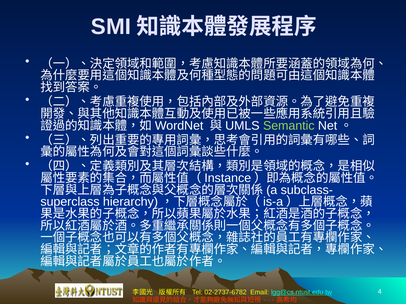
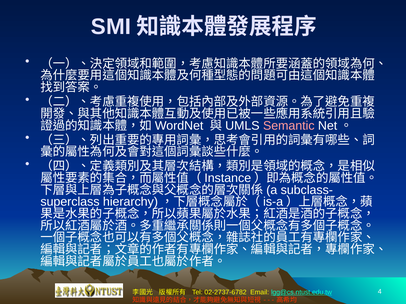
Semantic colour: light green -> pink
